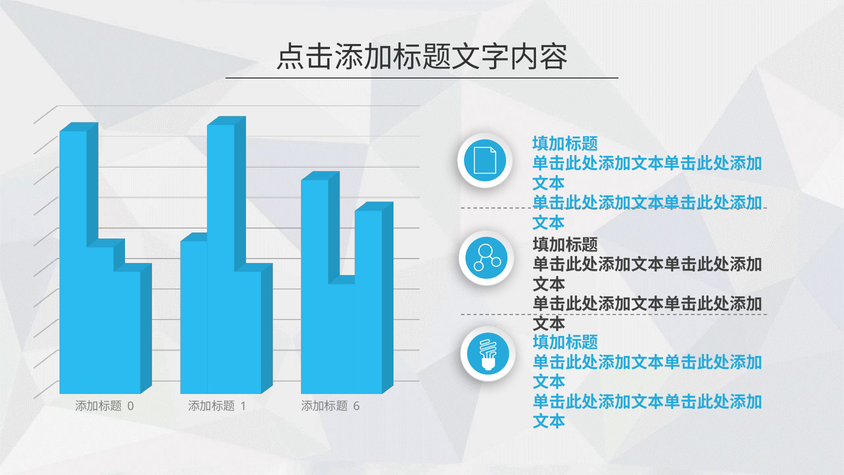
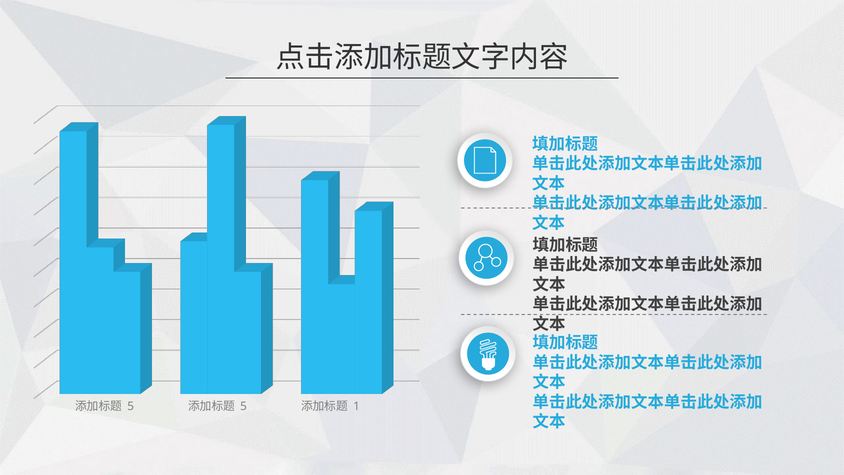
0 at (131, 406): 0 -> 5
1 at (244, 406): 1 -> 5
6: 6 -> 1
